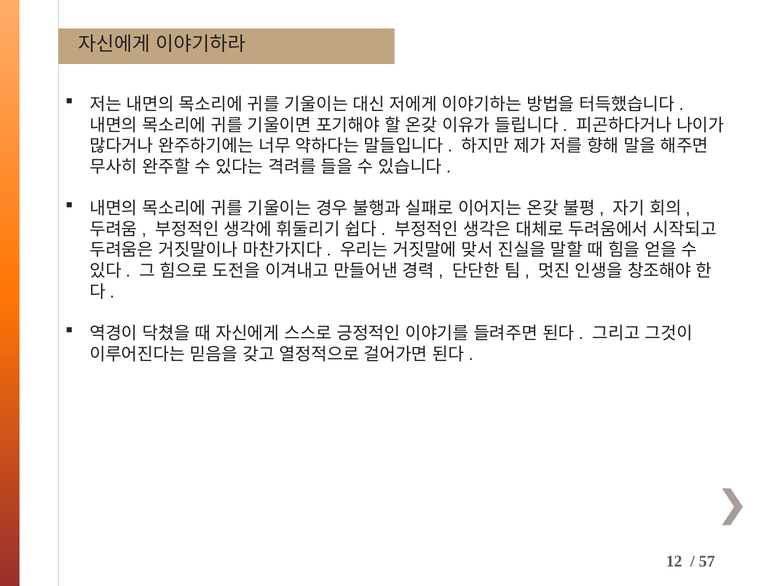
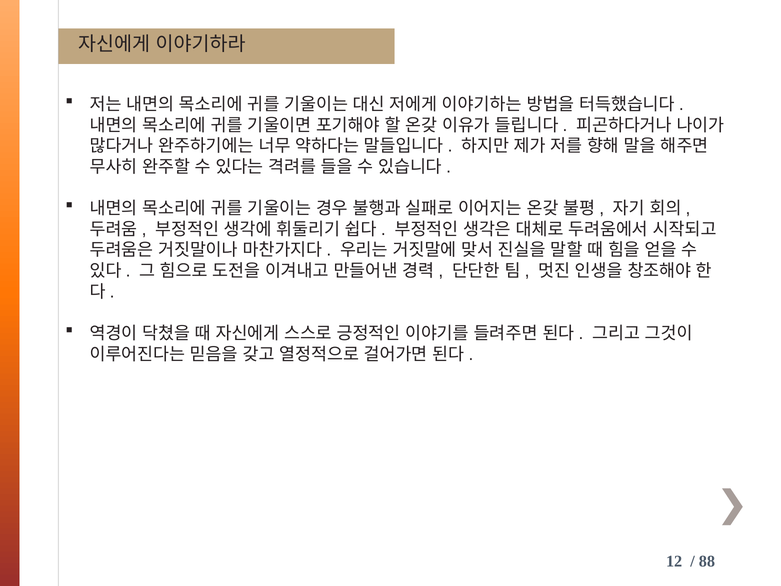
57: 57 -> 88
